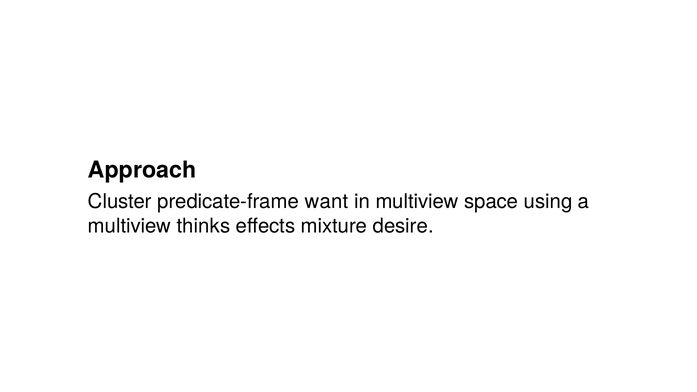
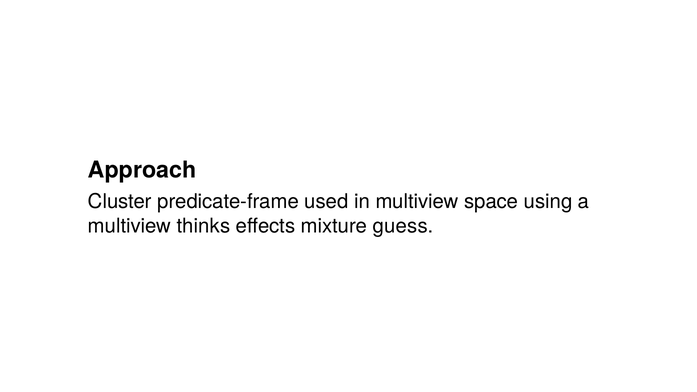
want: want -> used
desire: desire -> guess
